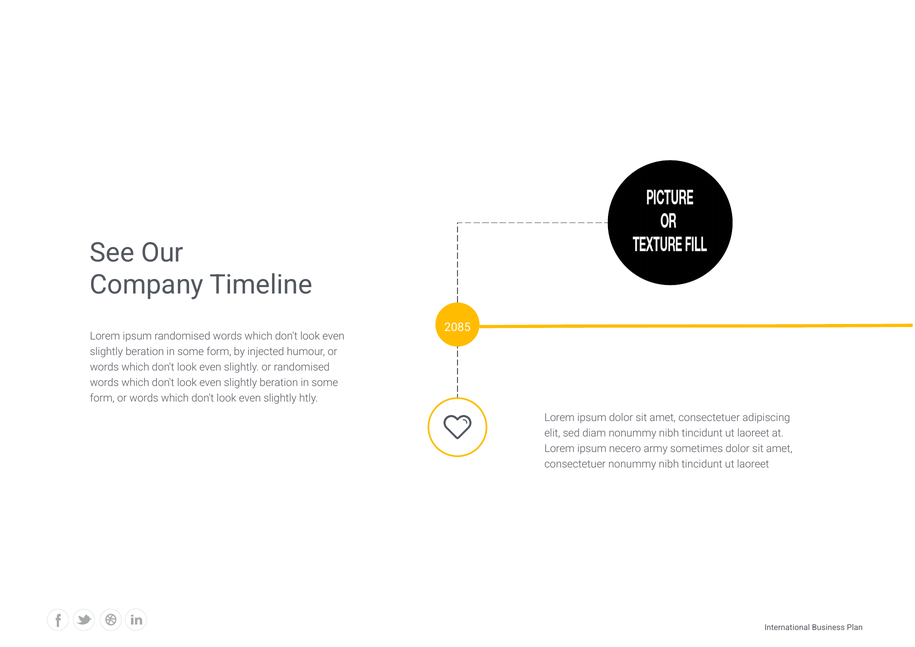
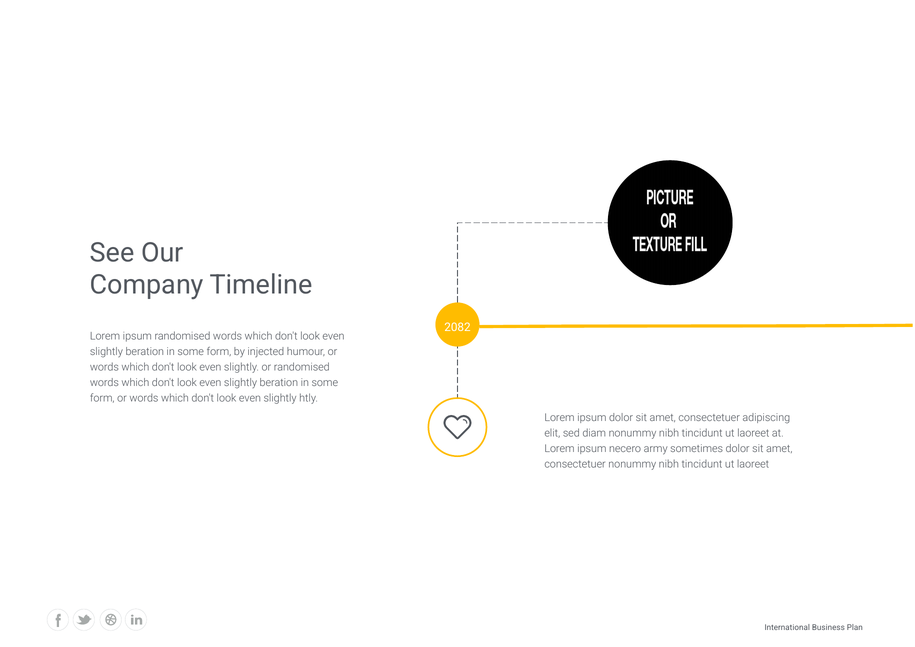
2085: 2085 -> 2082
